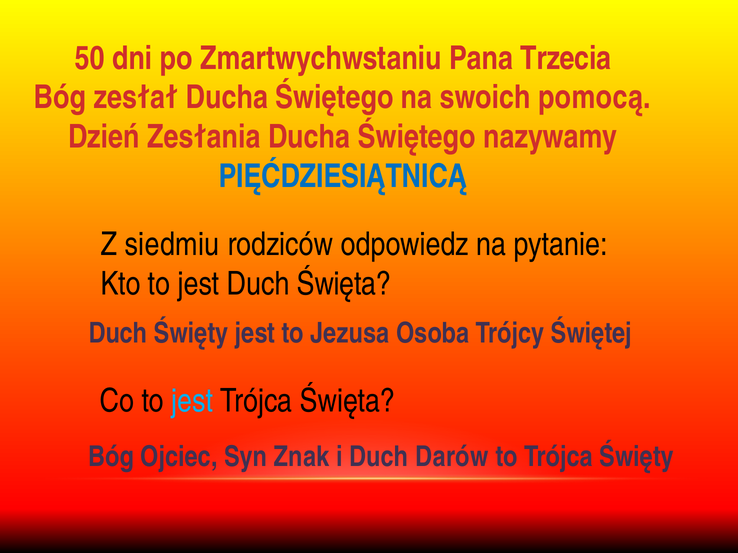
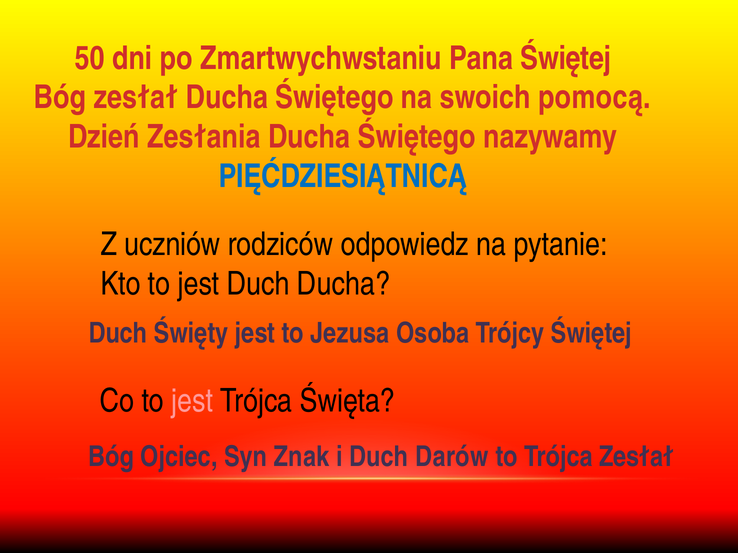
Pana Trzecia: Trzecia -> Świętej
siedmiu: siedmiu -> uczniów
Duch Święta: Święta -> Ducha
jest at (192, 402) colour: light blue -> pink
Trójca Święty: Święty -> Zesłał
